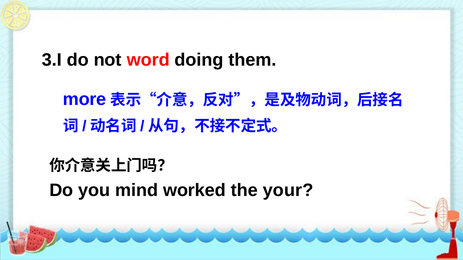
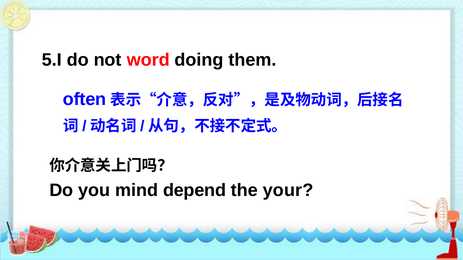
3.I: 3.I -> 5.I
more: more -> often
worked: worked -> depend
